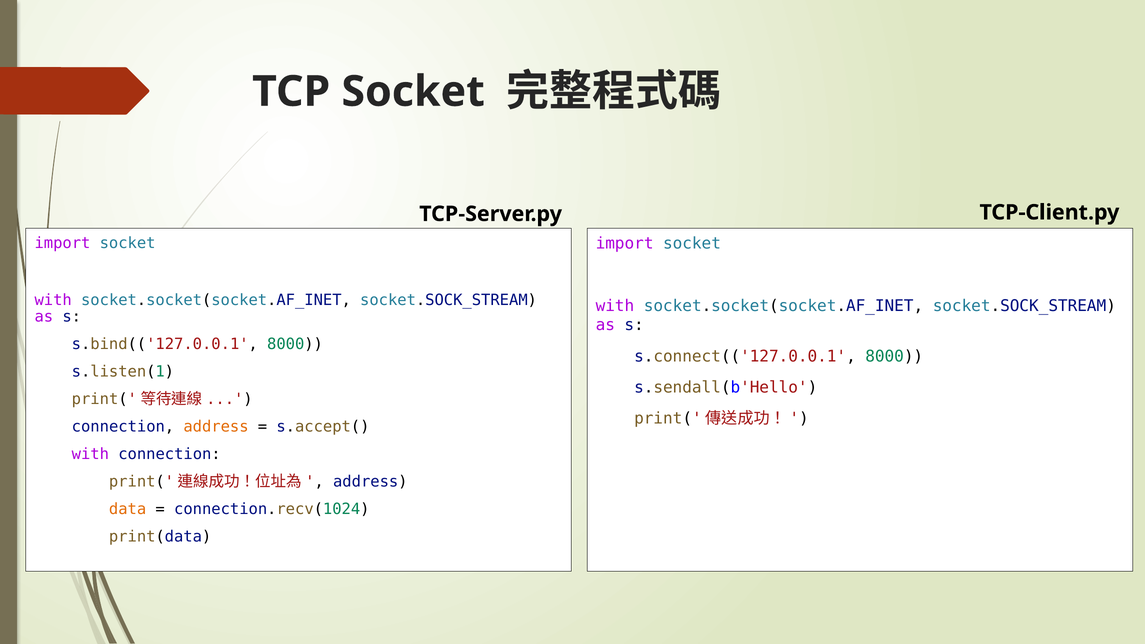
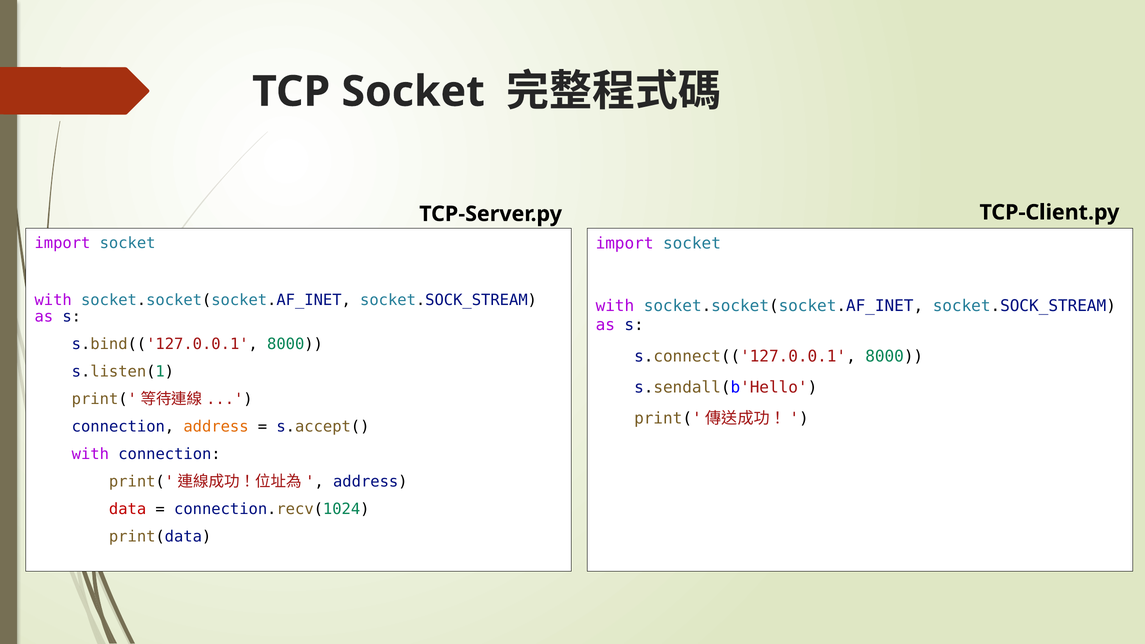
data colour: orange -> red
